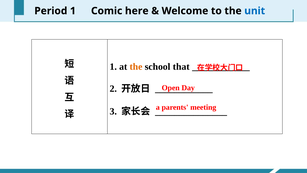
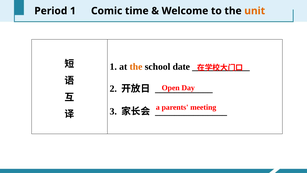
here: here -> time
unit colour: blue -> orange
that: that -> date
